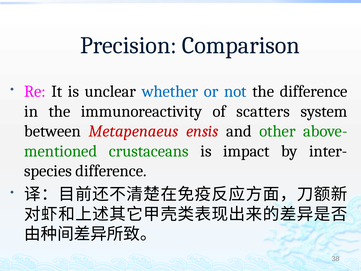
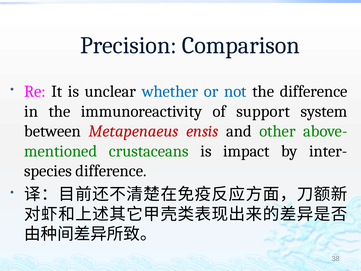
scatters: scatters -> support
